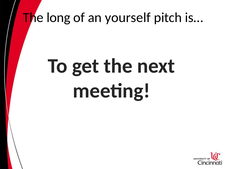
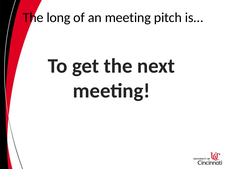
an yourself: yourself -> meeting
